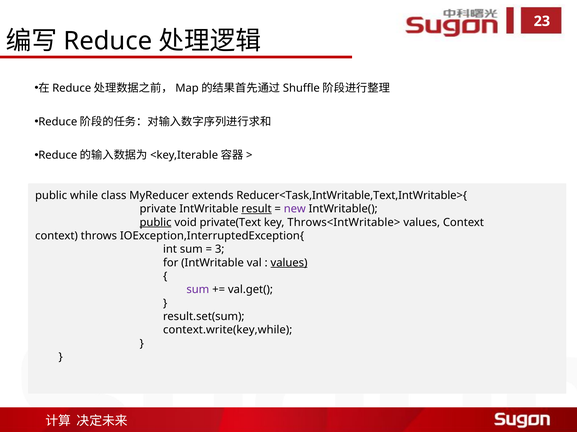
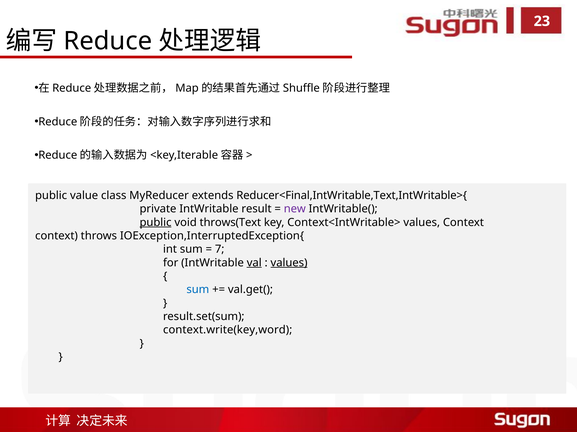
while: while -> value
Reducer<Task,IntWritable,Text,IntWritable>{: Reducer<Task,IntWritable,Text,IntWritable>{ -> Reducer<Final,IntWritable,Text,IntWritable>{
result underline: present -> none
private(Text: private(Text -> throws(Text
Throws<IntWritable>: Throws<IntWritable> -> Context<IntWritable>
3: 3 -> 7
val underline: none -> present
sum at (198, 290) colour: purple -> blue
context.write(key,while: context.write(key,while -> context.write(key,word
